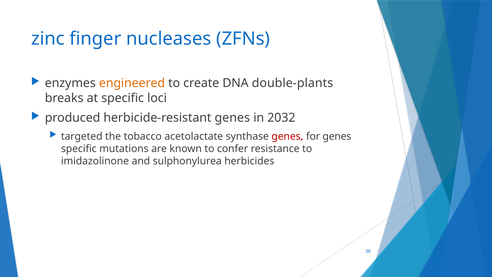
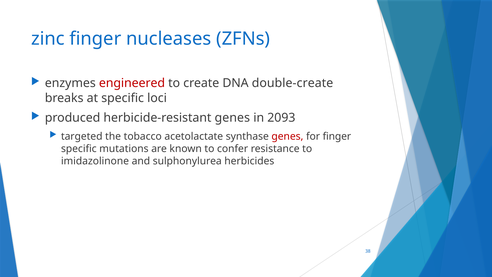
engineered colour: orange -> red
double-plants: double-plants -> double-create
2032: 2032 -> 2093
for genes: genes -> finger
